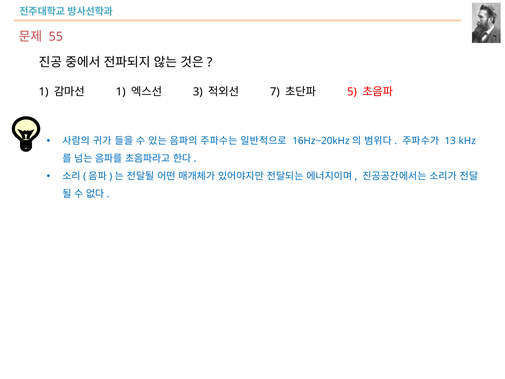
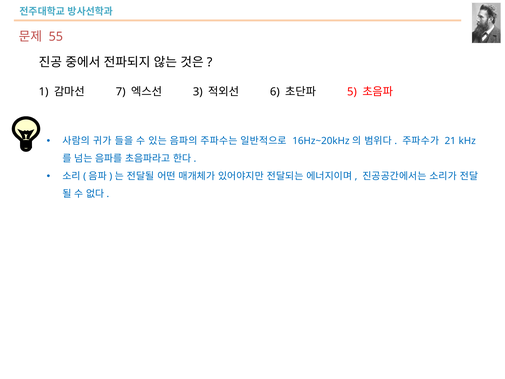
1 at (121, 92): 1 -> 7
7: 7 -> 6
13: 13 -> 21
